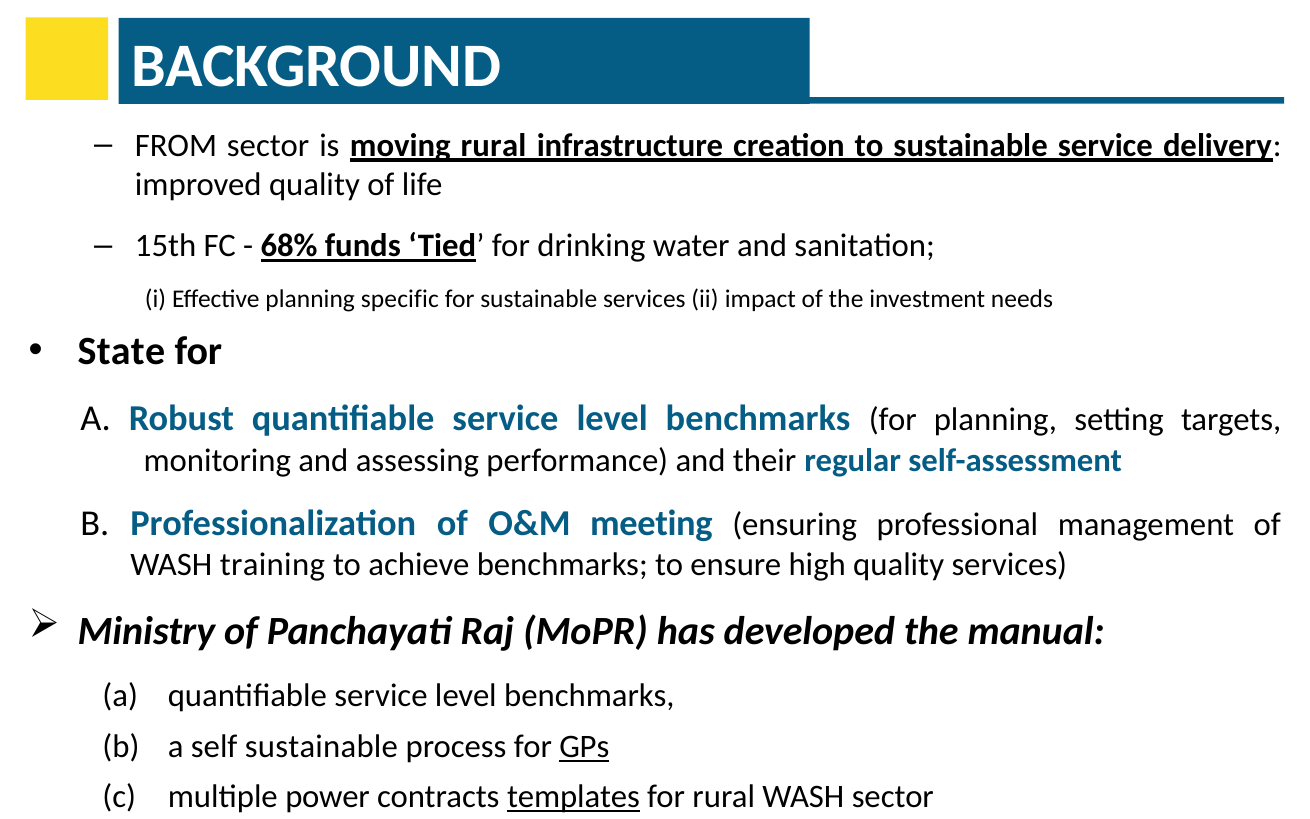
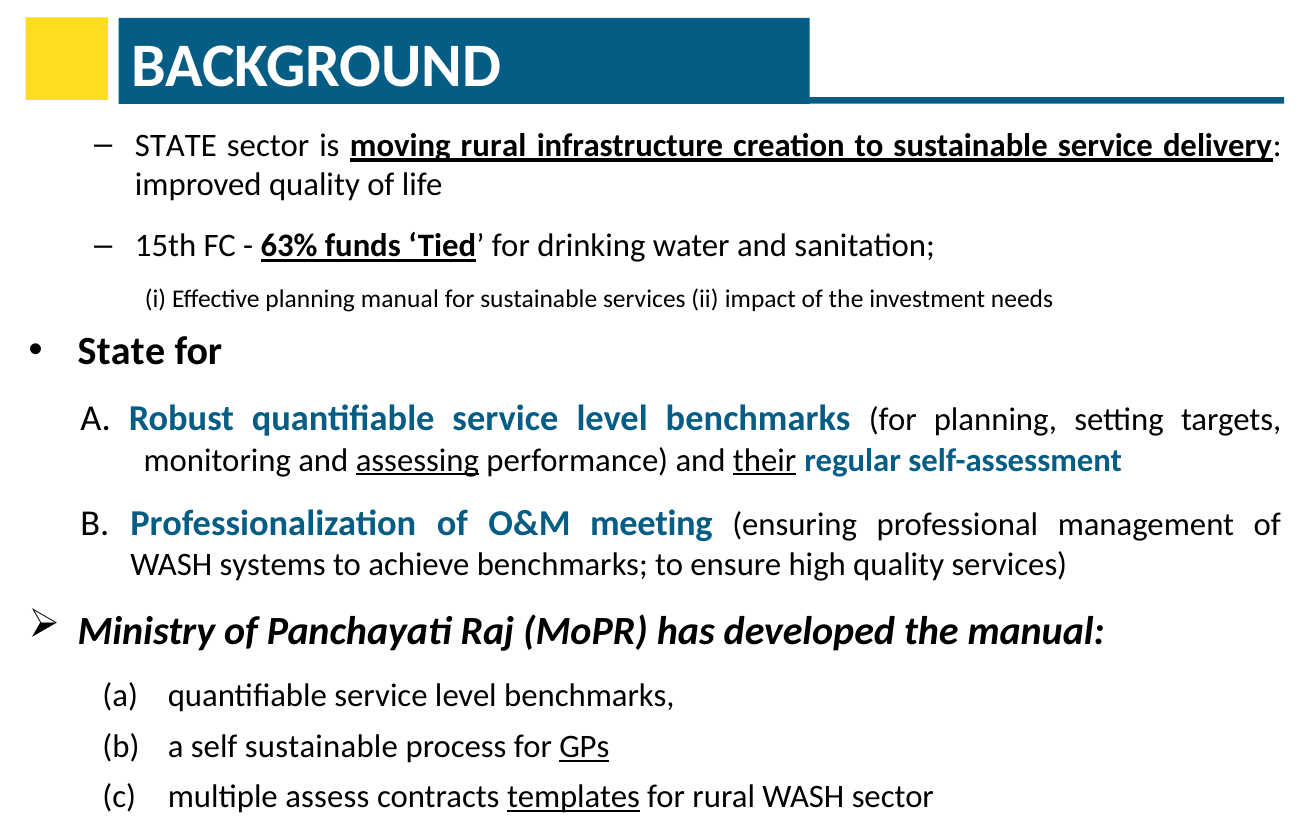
FROM at (176, 146): FROM -> STATE
68%: 68% -> 63%
planning specific: specific -> manual
assessing underline: none -> present
their underline: none -> present
training: training -> systems
power: power -> assess
